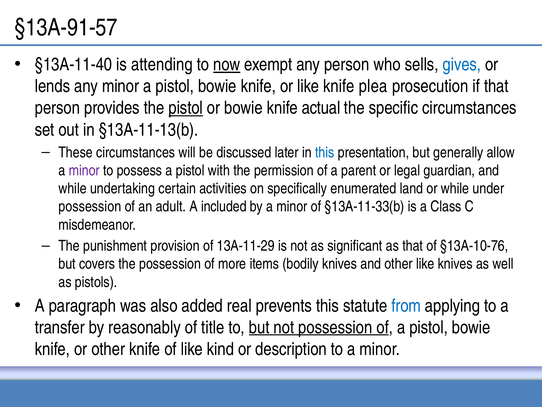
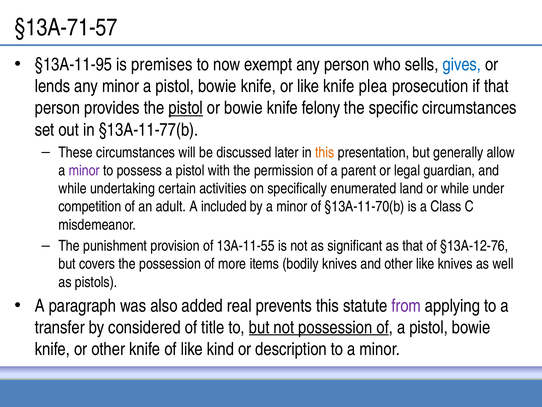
§13A-91-57: §13A-91-57 -> §13A-71-57
§13A-11-40: §13A-11-40 -> §13A-11-95
attending: attending -> premises
now underline: present -> none
actual: actual -> felony
§13A-11-13(b: §13A-11-13(b -> §13A-11-77(b
this at (325, 152) colour: blue -> orange
possession at (90, 206): possession -> competition
§13A-11-33(b: §13A-11-33(b -> §13A-11-70(b
13A-11-29: 13A-11-29 -> 13A-11-55
§13A-10-76: §13A-10-76 -> §13A-12-76
from colour: blue -> purple
reasonably: reasonably -> considered
